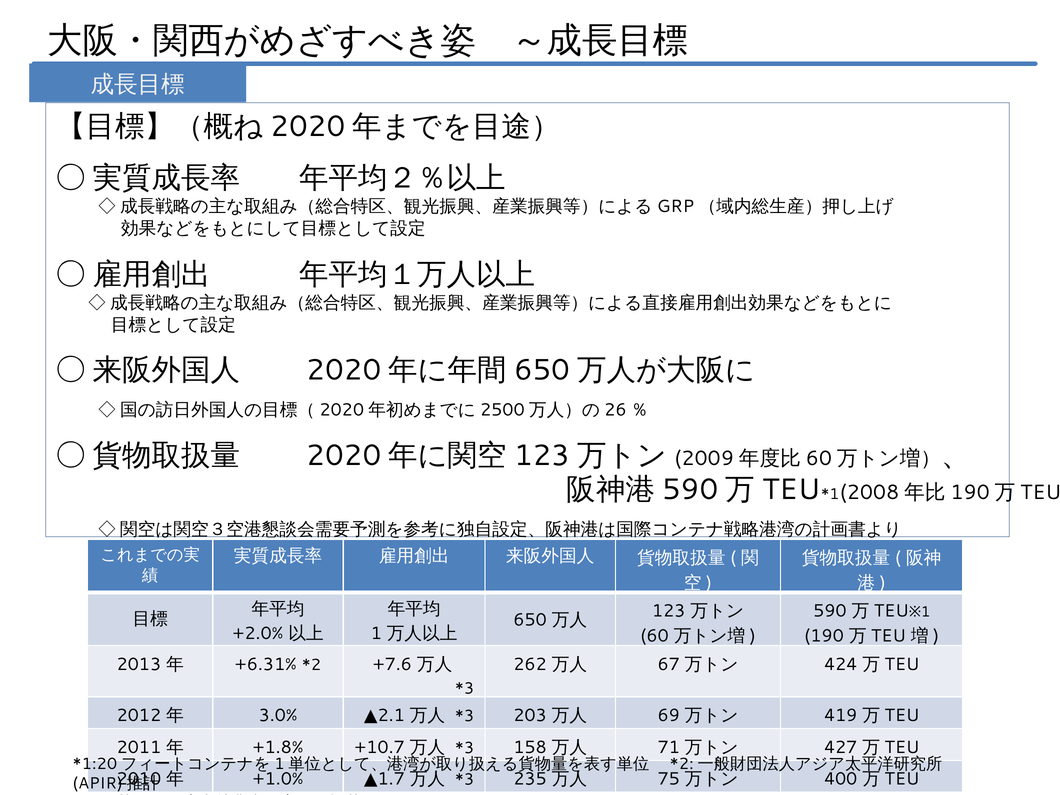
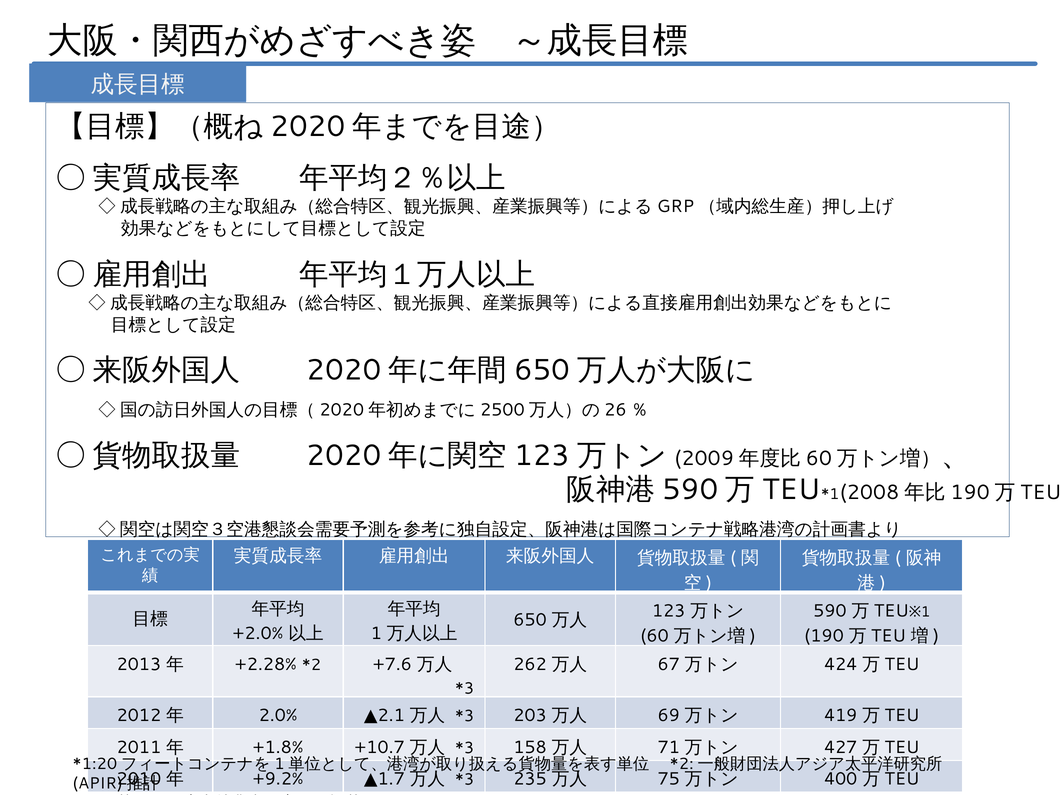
+6.31%: +6.31% -> +2.28%
3.0%: 3.0% -> 2.0%
+1.0%: +1.0% -> +9.2%
